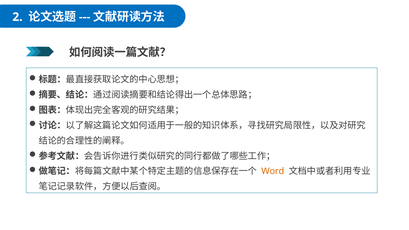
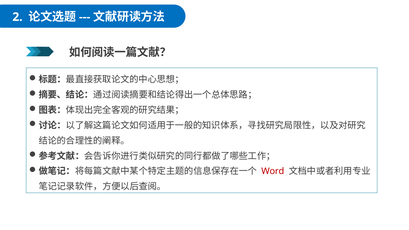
Word colour: orange -> red
